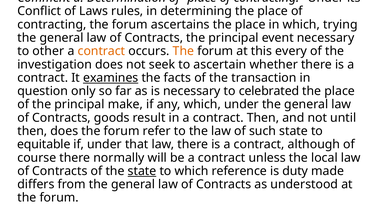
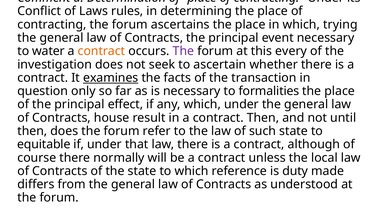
other: other -> water
The at (183, 51) colour: orange -> purple
celebrated: celebrated -> formalities
make: make -> effect
goods: goods -> house
state at (142, 171) underline: present -> none
